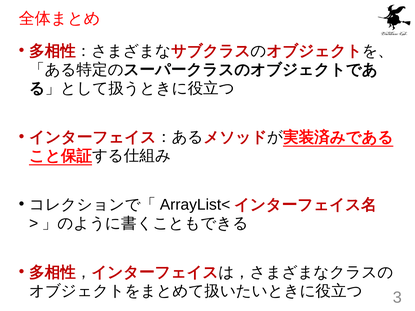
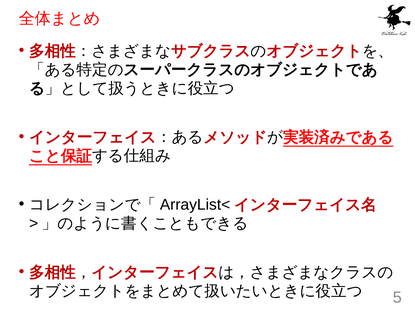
3: 3 -> 5
